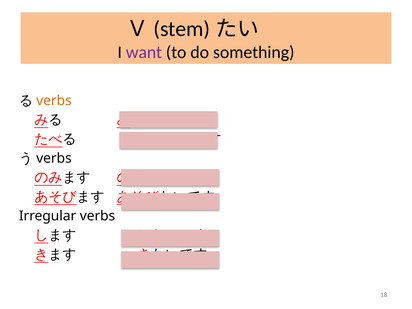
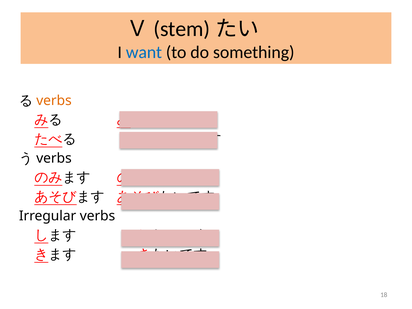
want colour: purple -> blue
